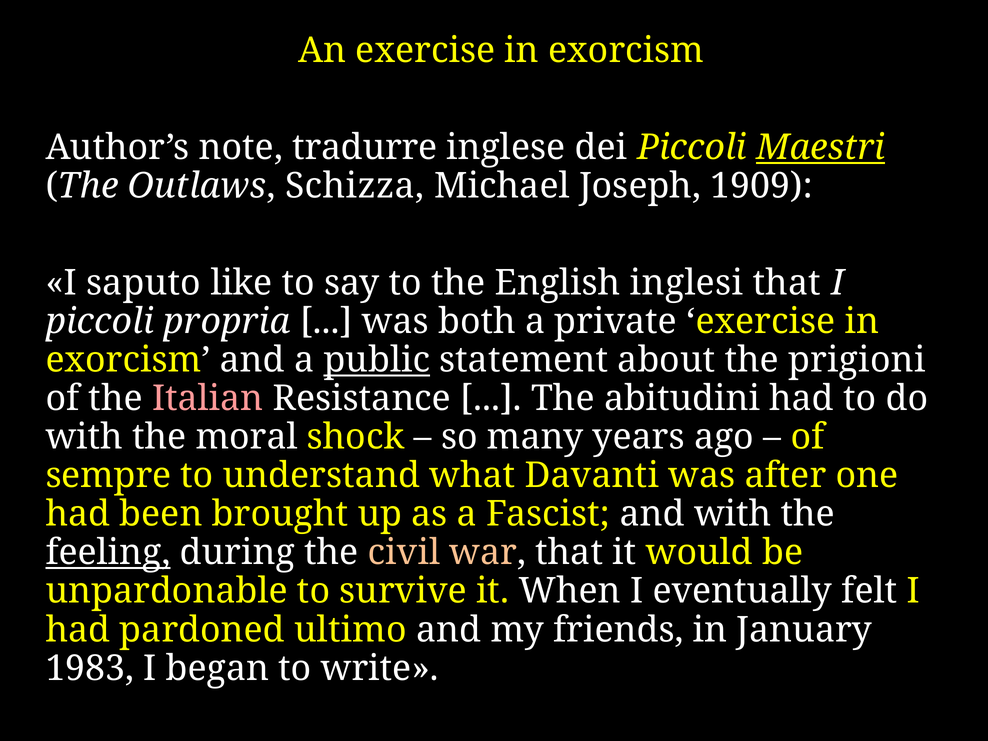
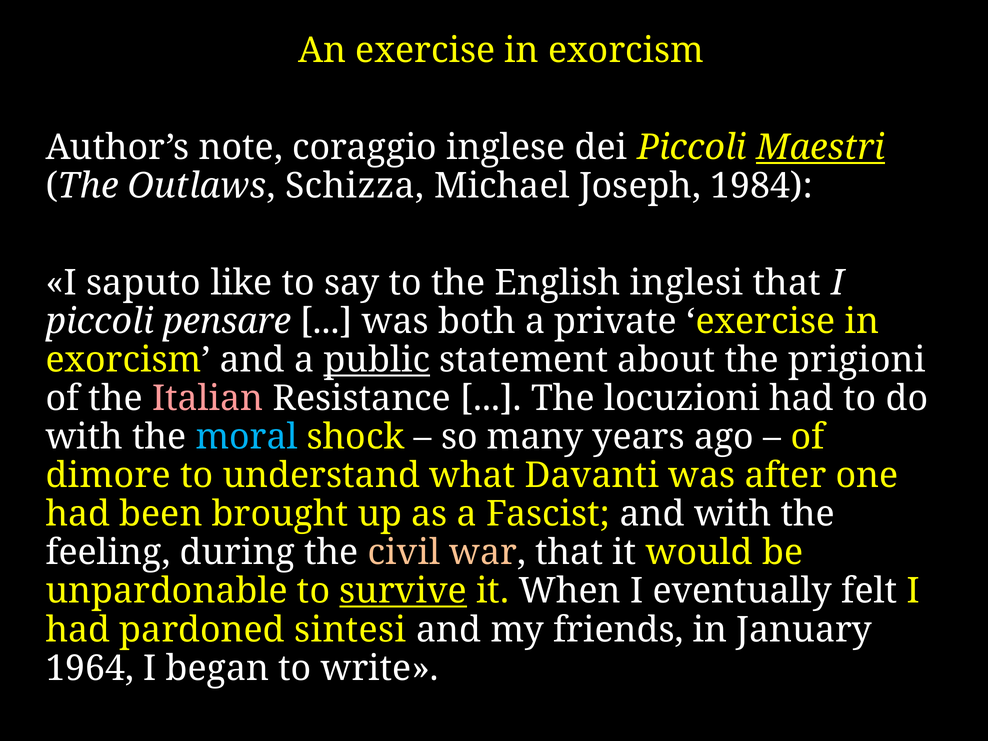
tradurre: tradurre -> coraggio
1909: 1909 -> 1984
propria: propria -> pensare
abitudini: abitudini -> locuzioni
moral colour: white -> light blue
sempre: sempre -> dimore
feeling underline: present -> none
survive underline: none -> present
ultimo: ultimo -> sintesi
1983: 1983 -> 1964
